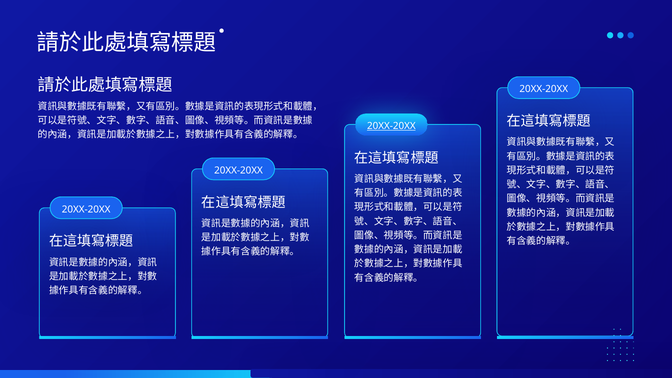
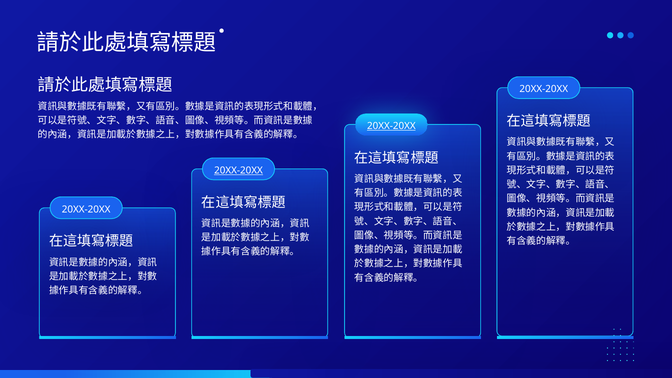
20XX-20XX at (238, 170) underline: none -> present
